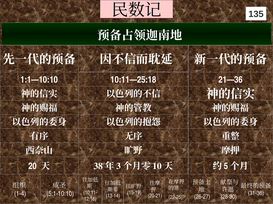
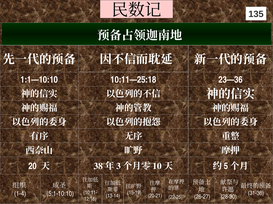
21—36: 21—36 -> 23—36
